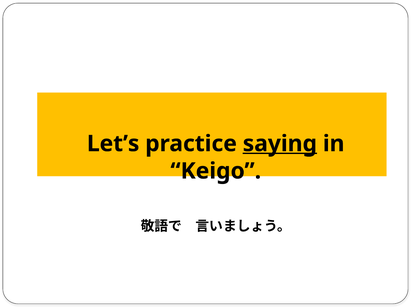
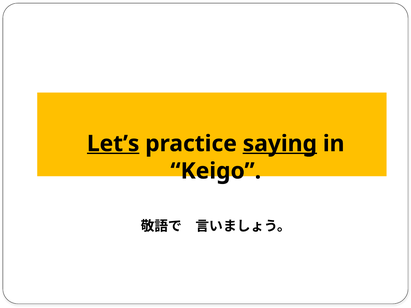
Let’s underline: none -> present
